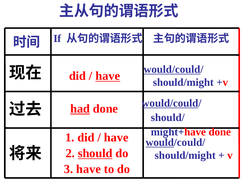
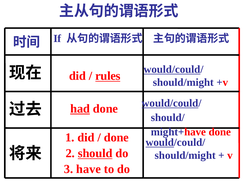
have at (108, 76): have -> rules
have at (116, 137): have -> done
